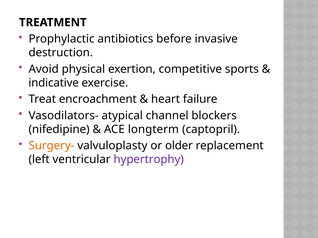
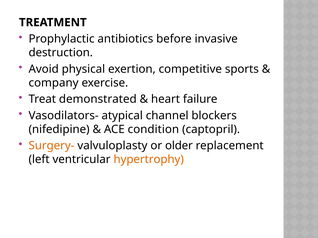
indicative: indicative -> company
encroachment: encroachment -> demonstrated
longterm: longterm -> condition
hypertrophy colour: purple -> orange
